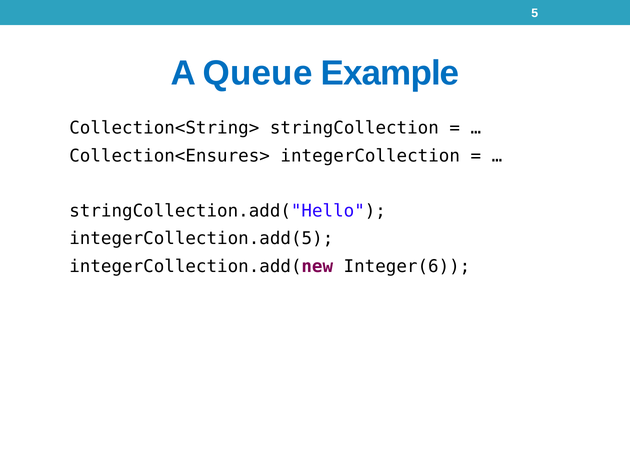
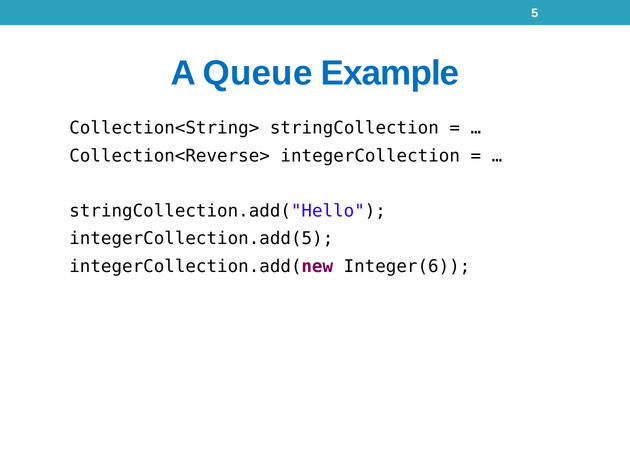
Collection<Ensures>: Collection<Ensures> -> Collection<Reverse>
